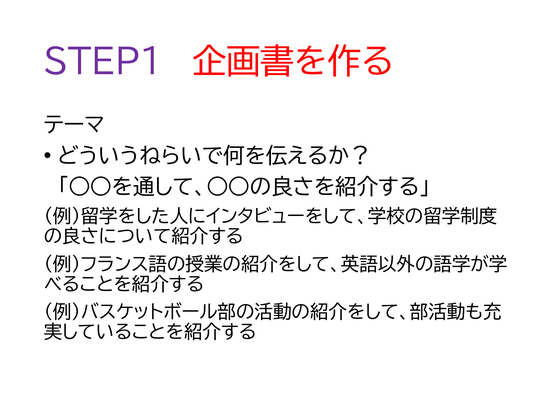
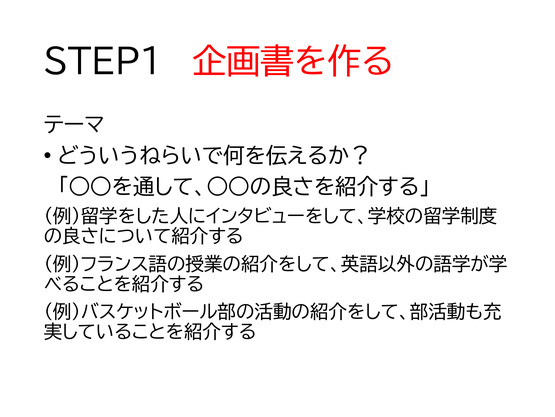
STEP1 colour: purple -> black
